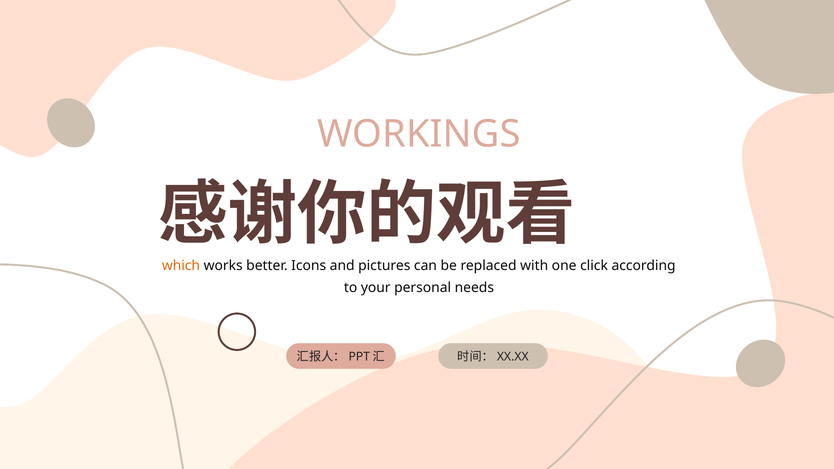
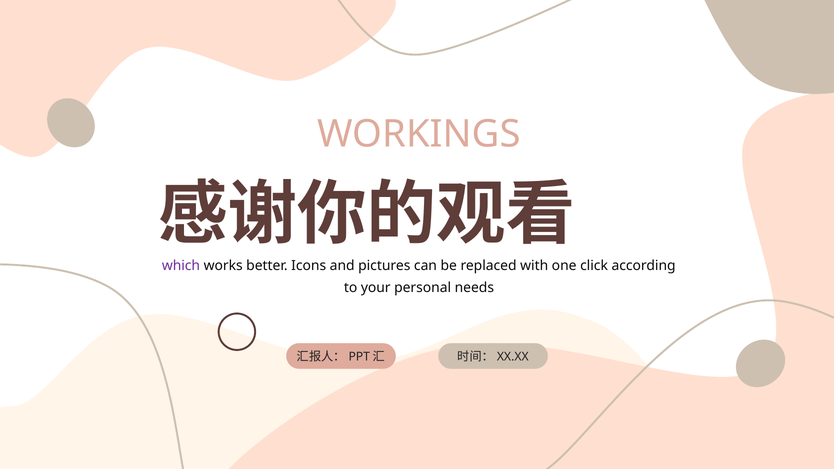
which colour: orange -> purple
